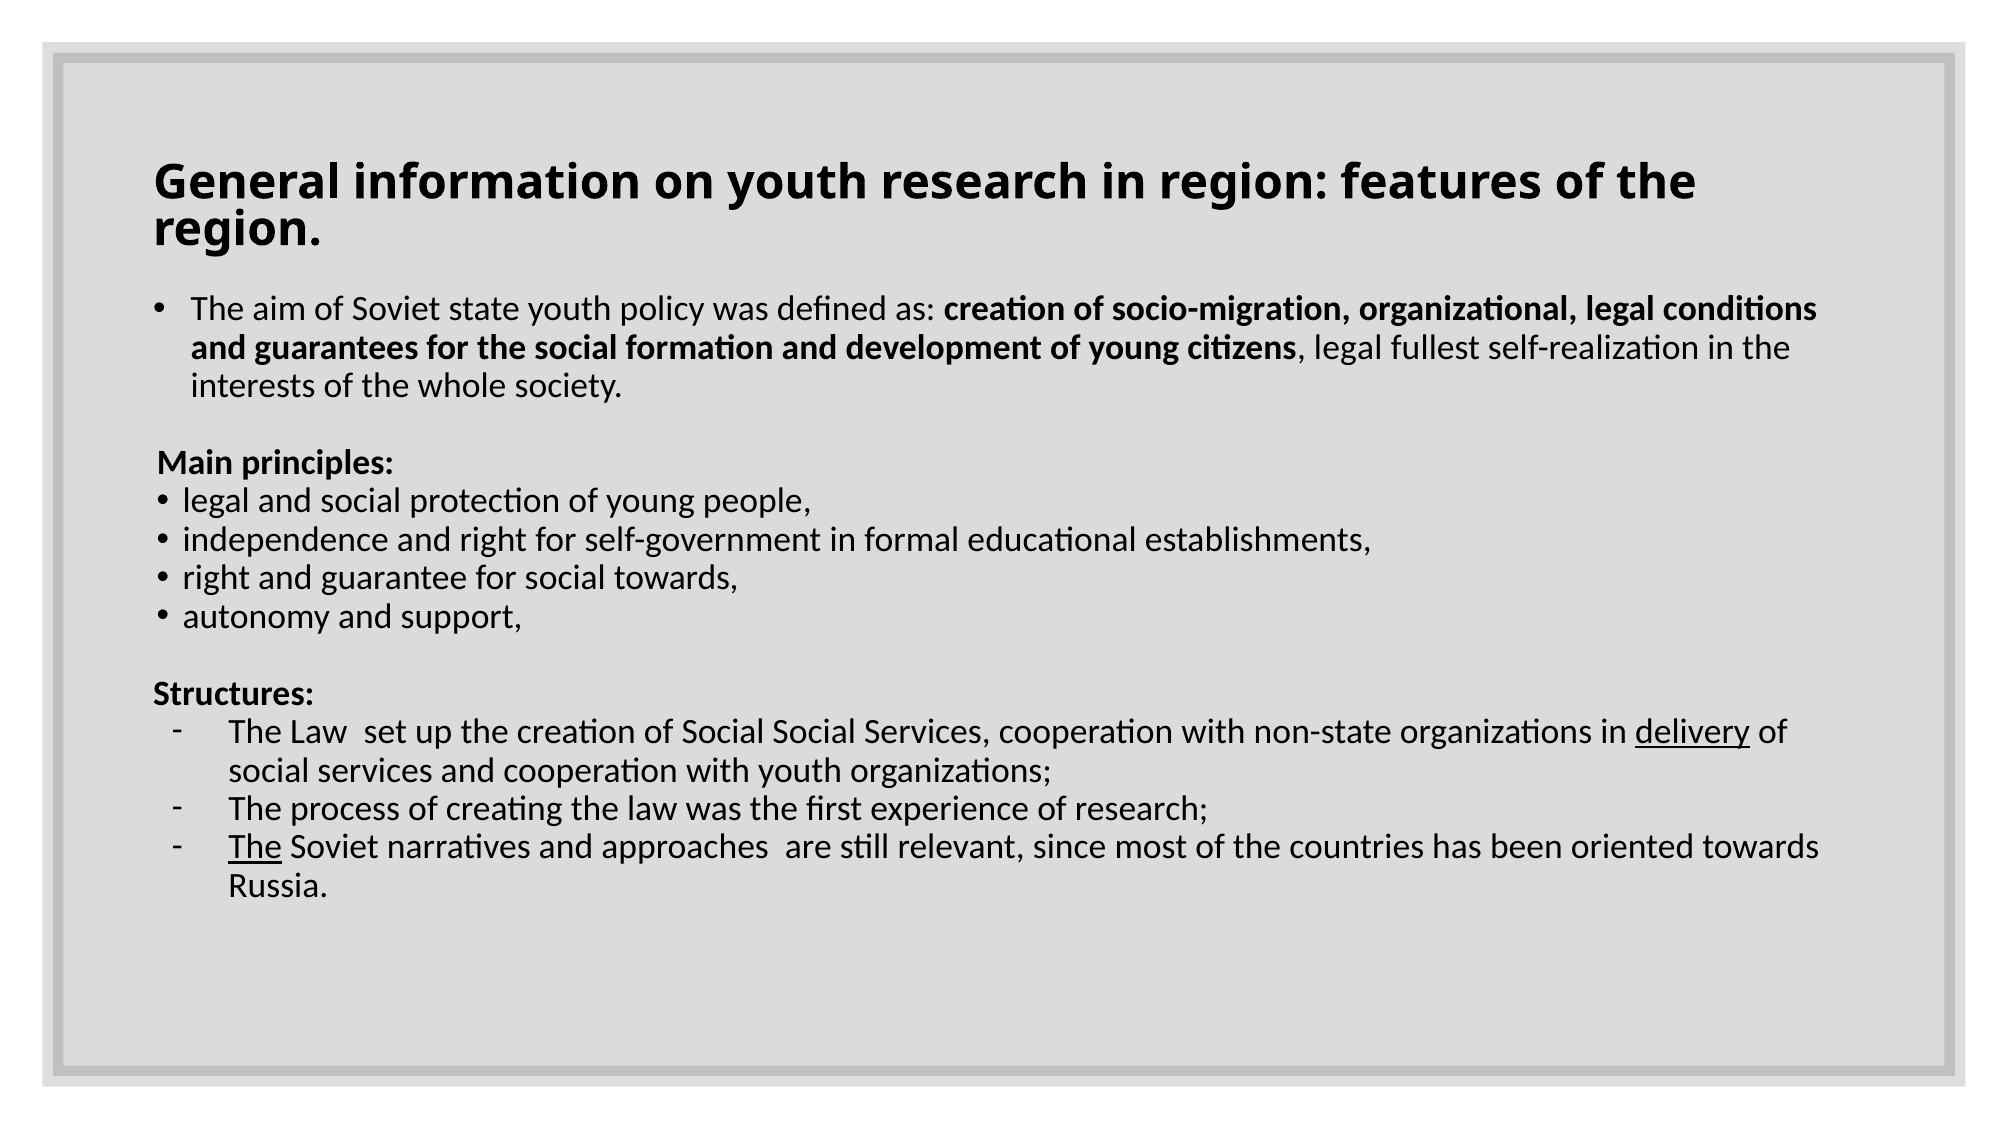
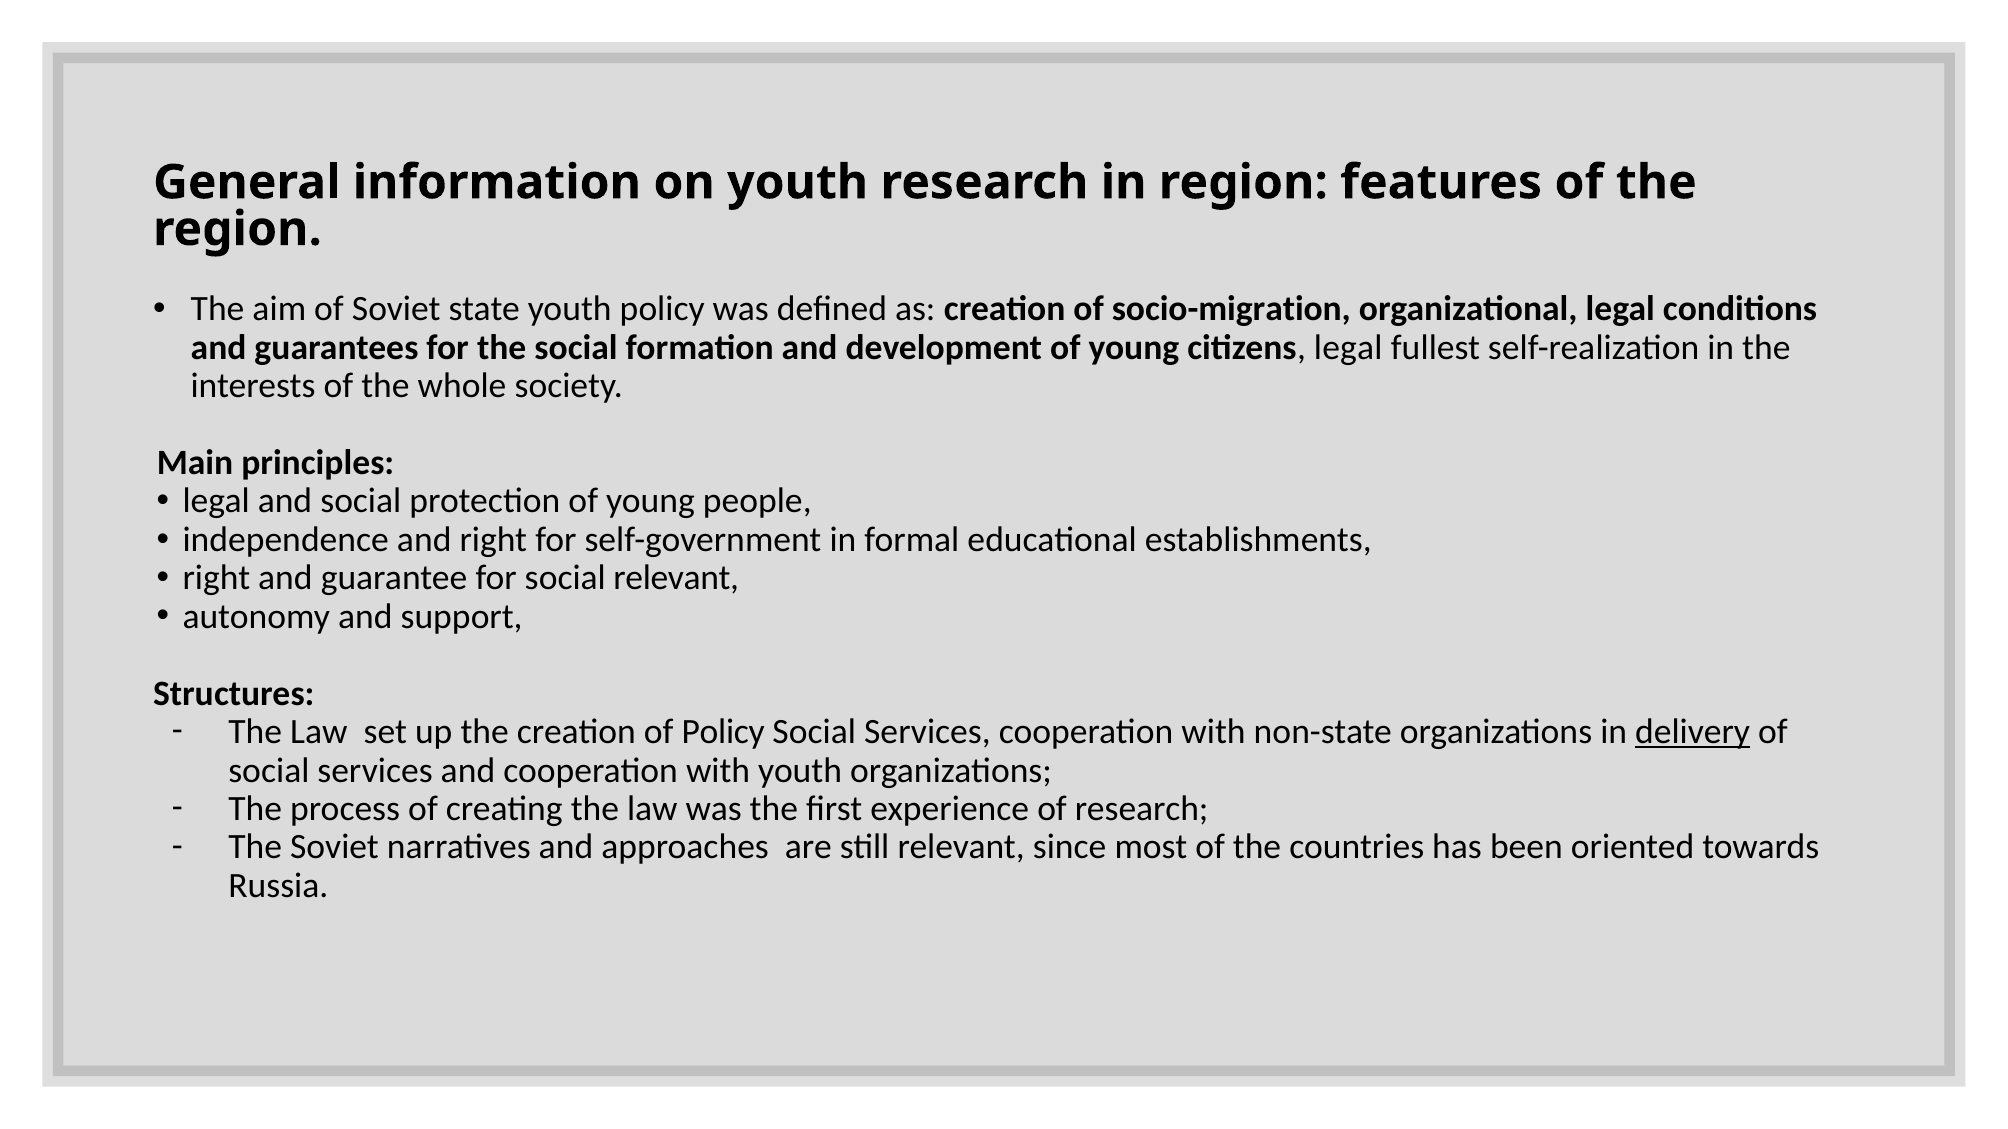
social towards: towards -> relevant
creation of Social: Social -> Policy
The at (255, 848) underline: present -> none
